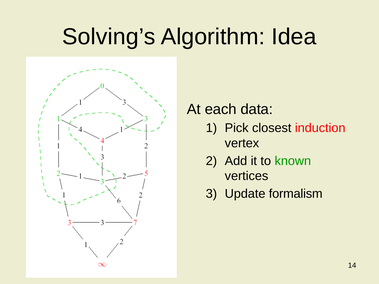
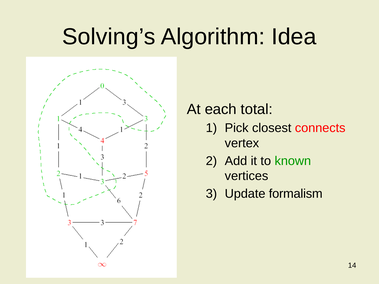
data: data -> total
induction: induction -> connects
